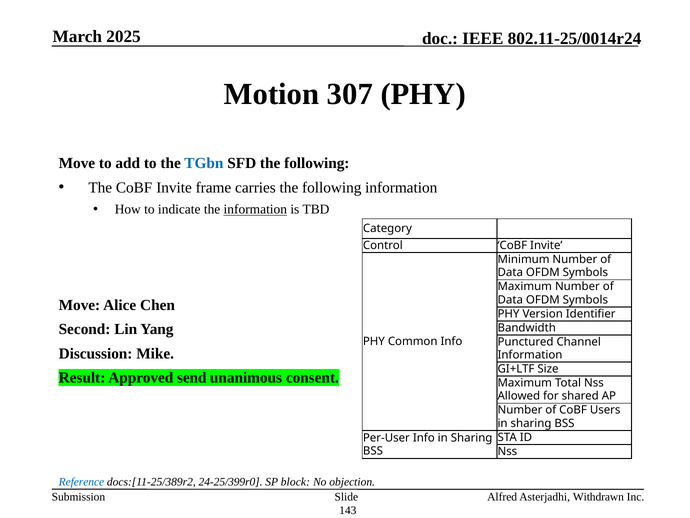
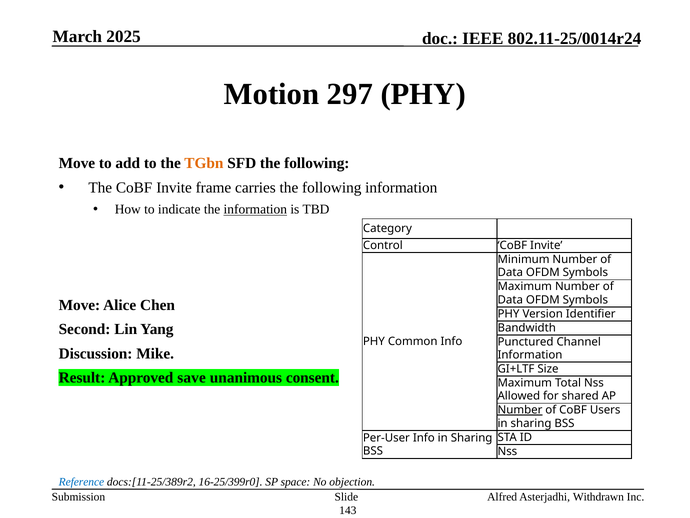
307: 307 -> 297
TGbn colour: blue -> orange
send: send -> save
Number at (520, 410) underline: none -> present
24-25/399r0: 24-25/399r0 -> 16-25/399r0
block: block -> space
